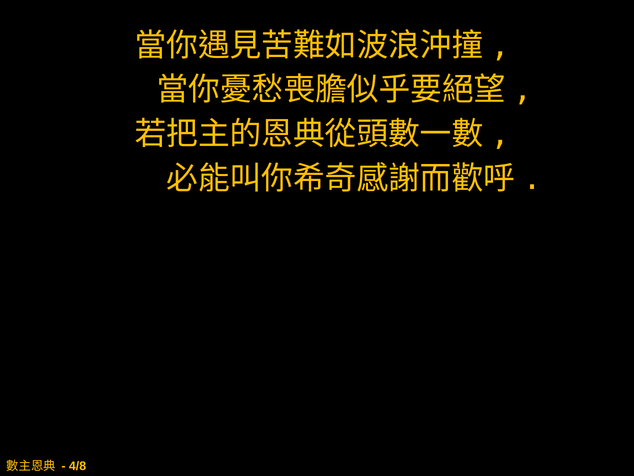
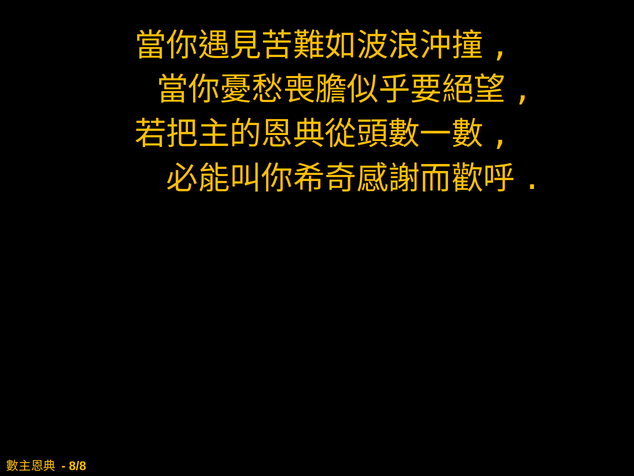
4/8: 4/8 -> 8/8
